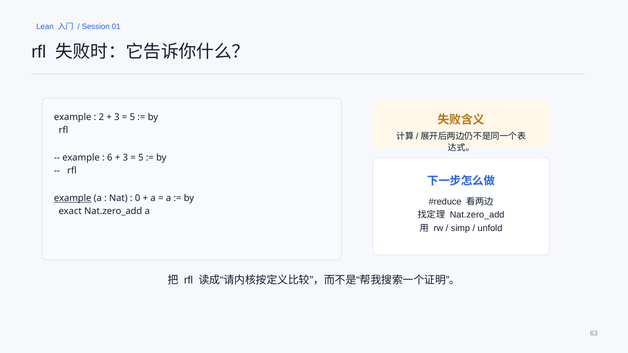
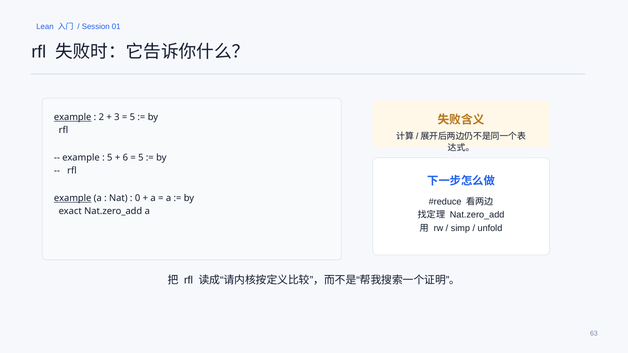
example at (73, 117) underline: none -> present
6 at (110, 158): 6 -> 5
3 at (125, 158): 3 -> 6
